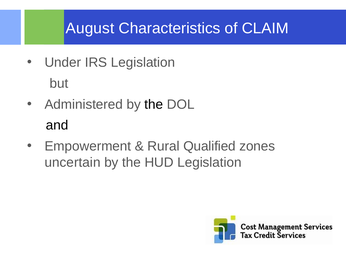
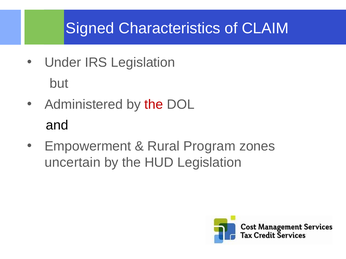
August: August -> Signed
the at (154, 105) colour: black -> red
Qualified: Qualified -> Program
